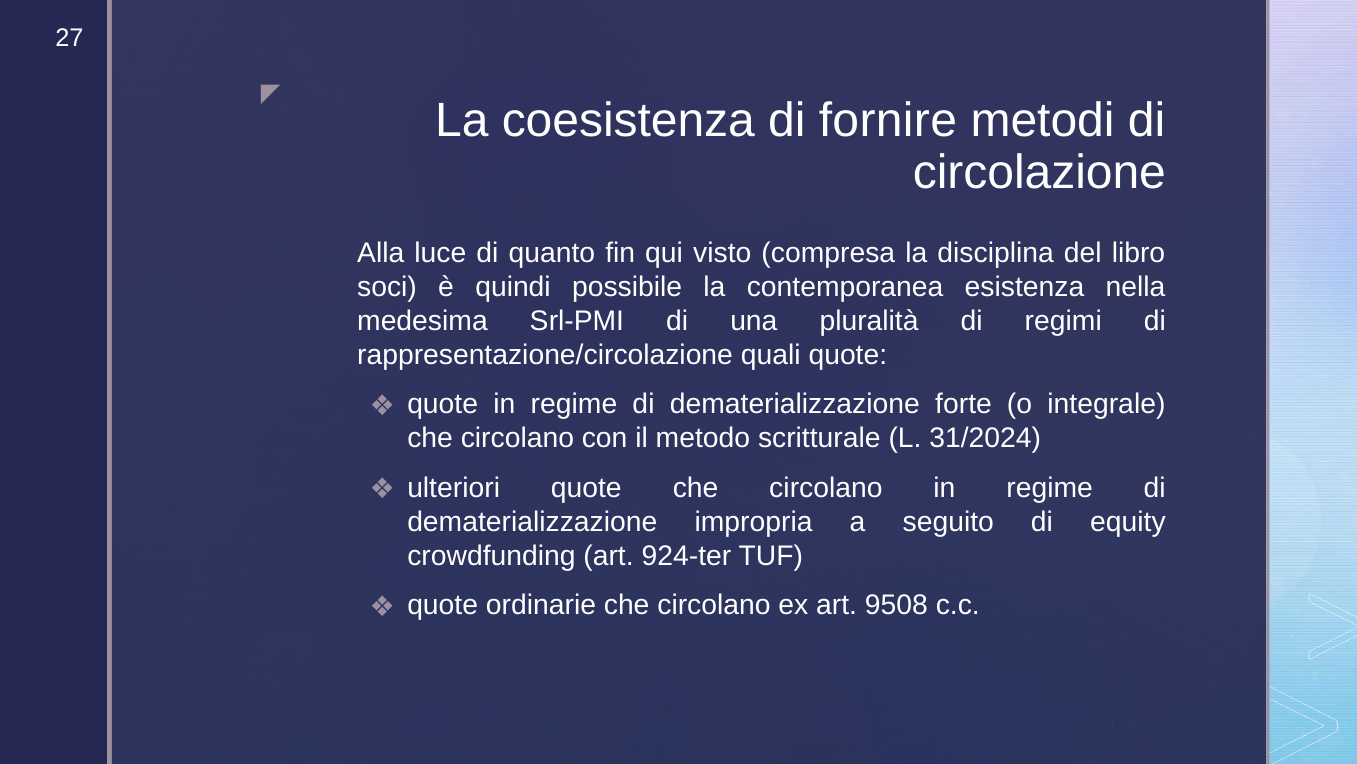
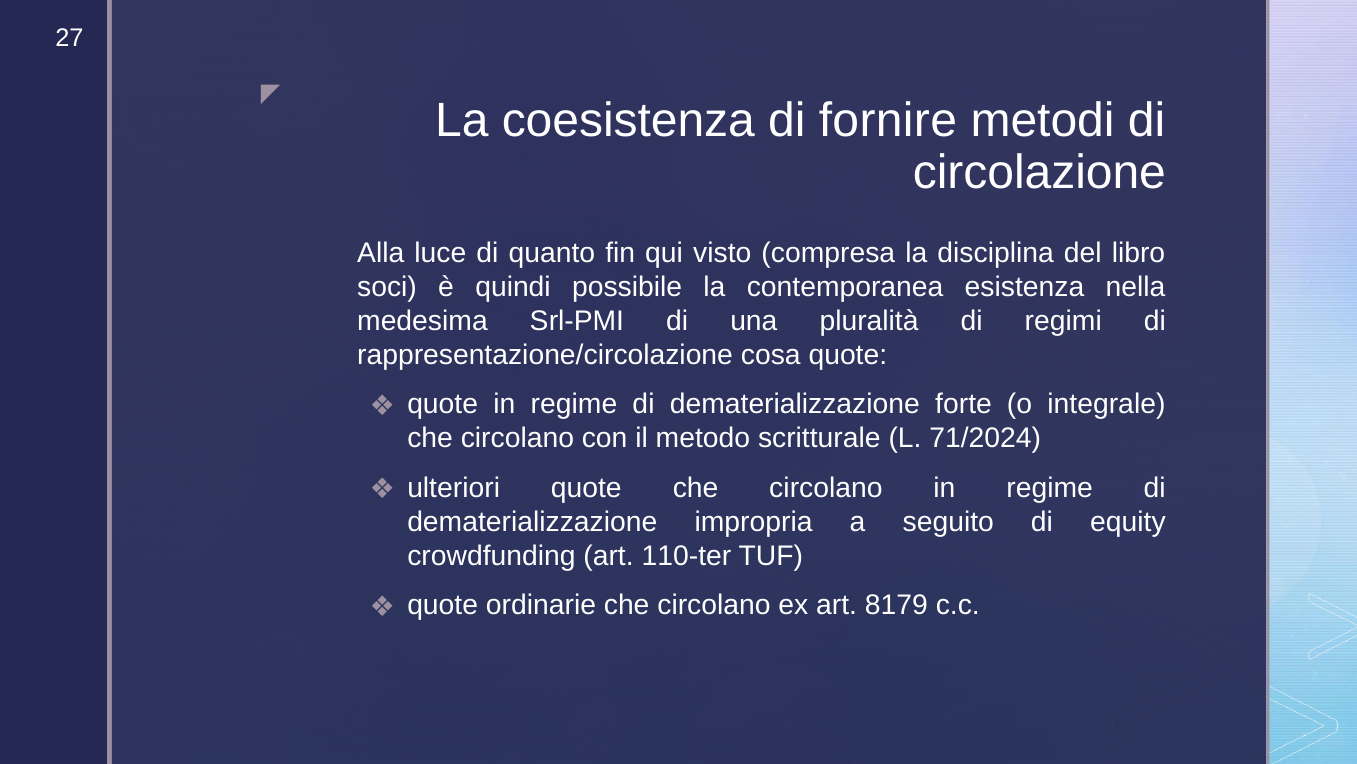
quali: quali -> cosa
31/2024: 31/2024 -> 71/2024
924-ter: 924-ter -> 110-ter
9508: 9508 -> 8179
